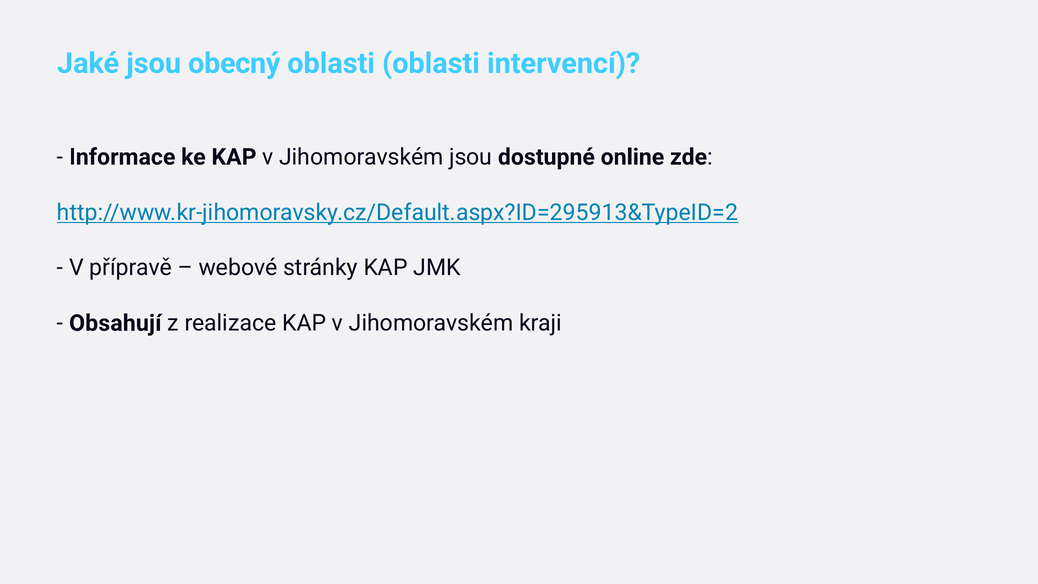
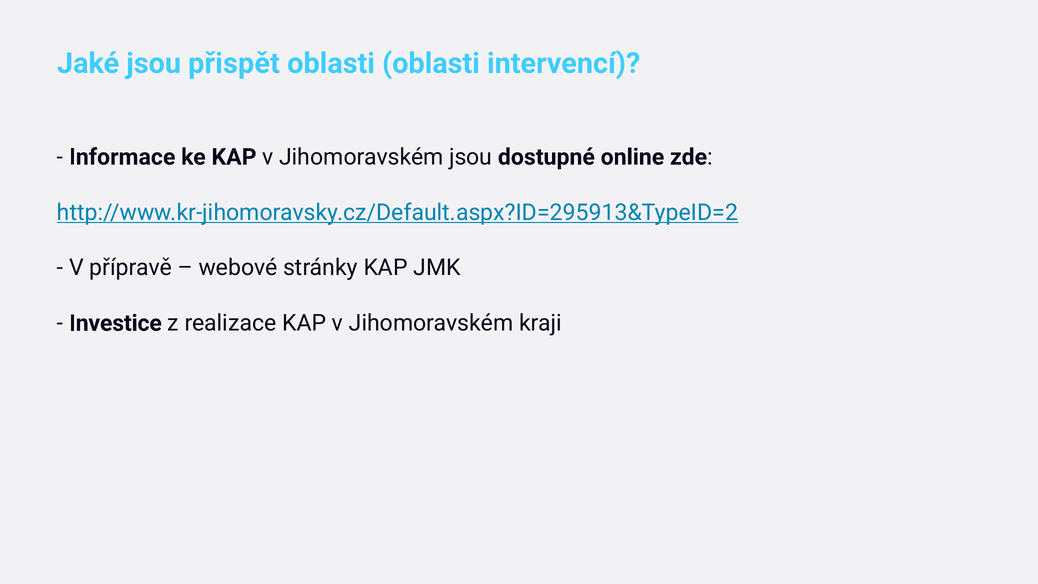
obecný: obecný -> přispět
Obsahují: Obsahují -> Investice
